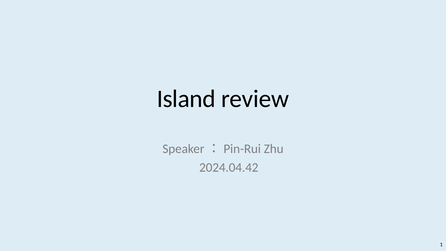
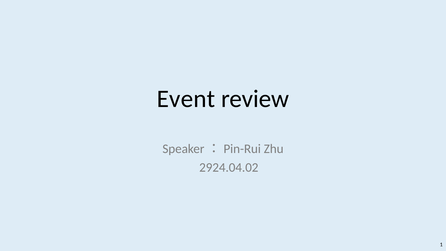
Island: Island -> Event
2024.04.42: 2024.04.42 -> 2924.04.02
